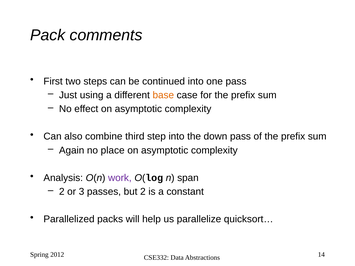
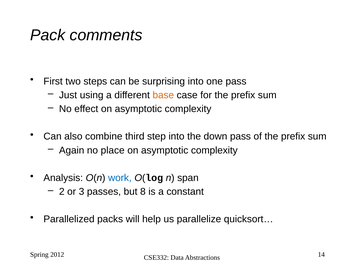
continued: continued -> surprising
work colour: purple -> blue
but 2: 2 -> 8
